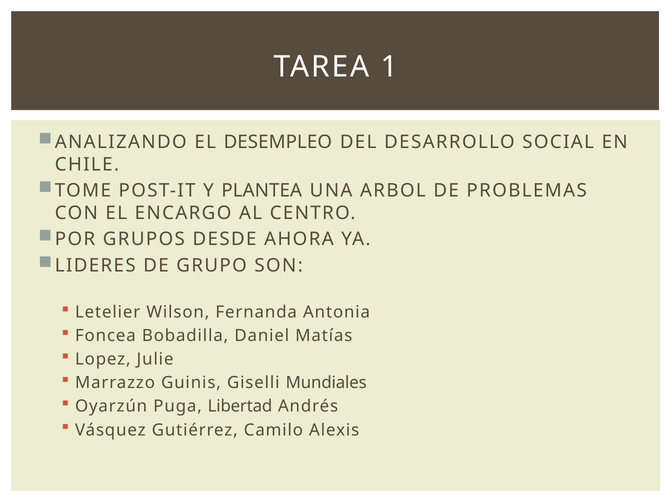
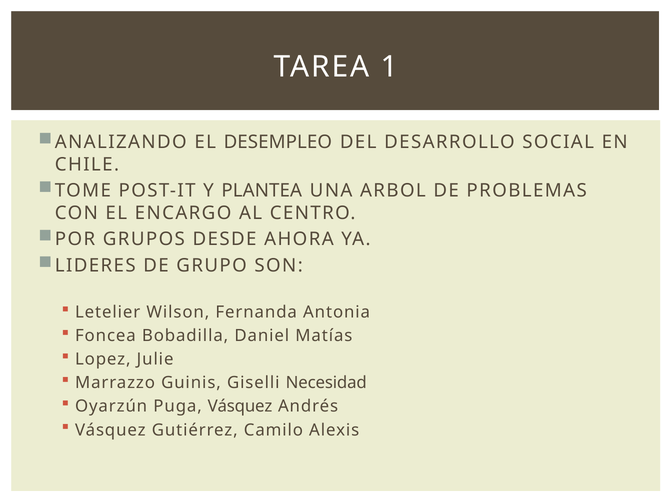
Mundiales: Mundiales -> Necesidad
Puga Libertad: Libertad -> Vásquez
